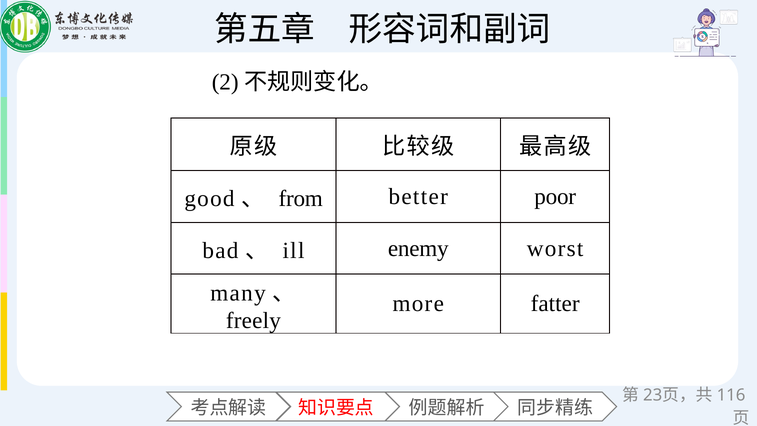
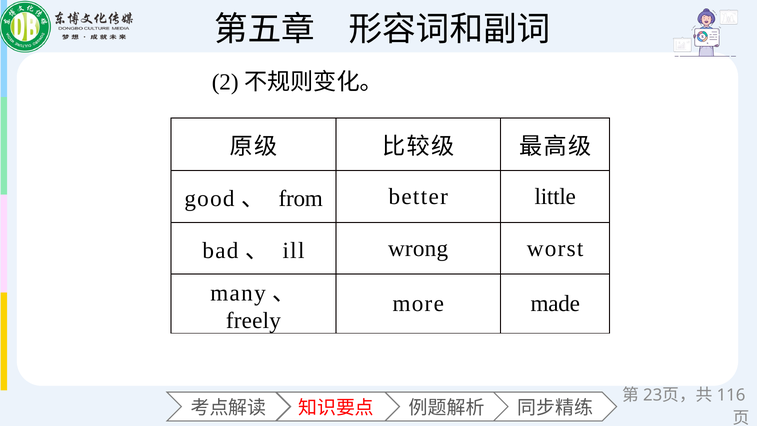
poor: poor -> little
enemy: enemy -> wrong
fatter: fatter -> made
